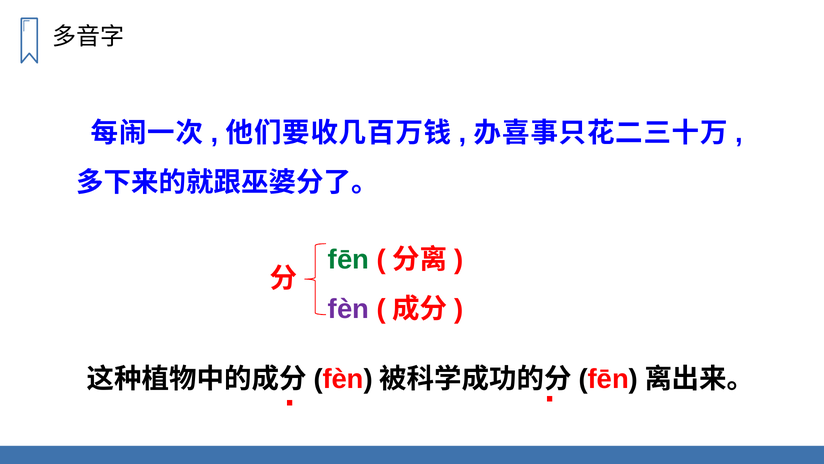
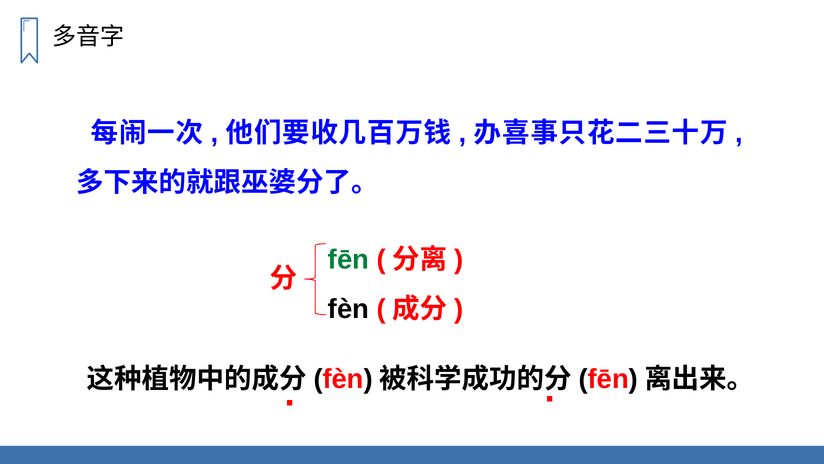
fèn at (348, 309) colour: purple -> black
